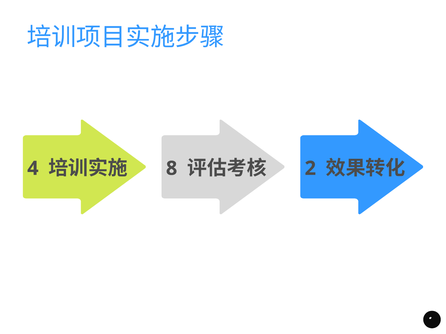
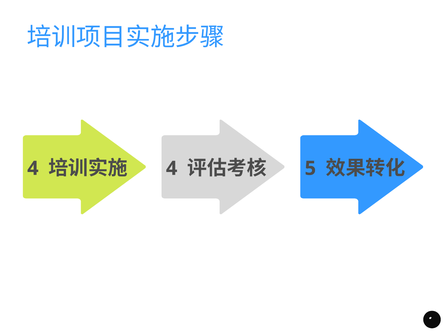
8 at (172, 169): 8 -> 4
2: 2 -> 5
